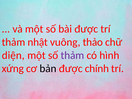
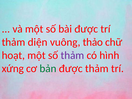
nhật: nhật -> diện
diện: diện -> hoạt
bản colour: black -> green
được chính: chính -> thảm
